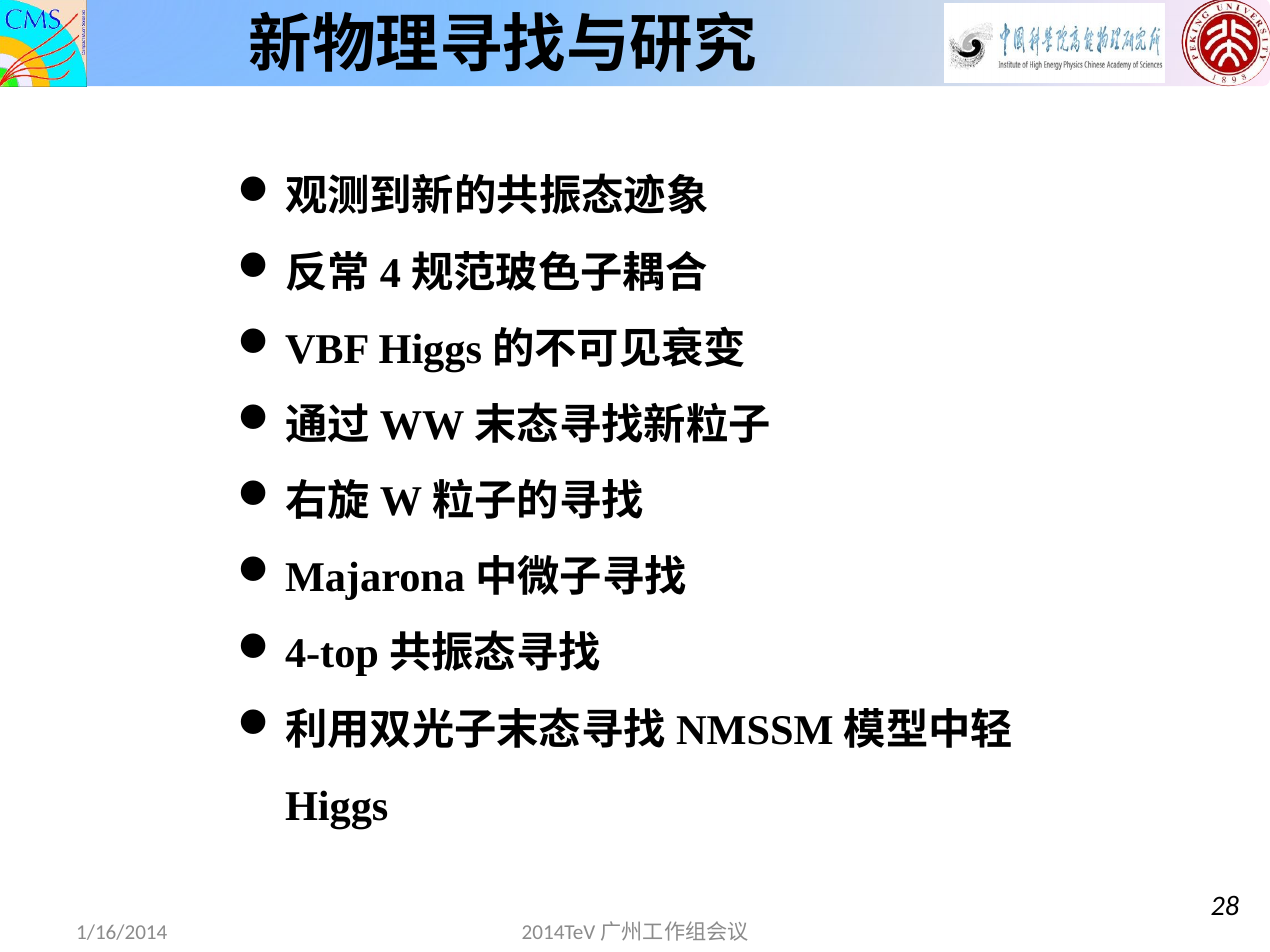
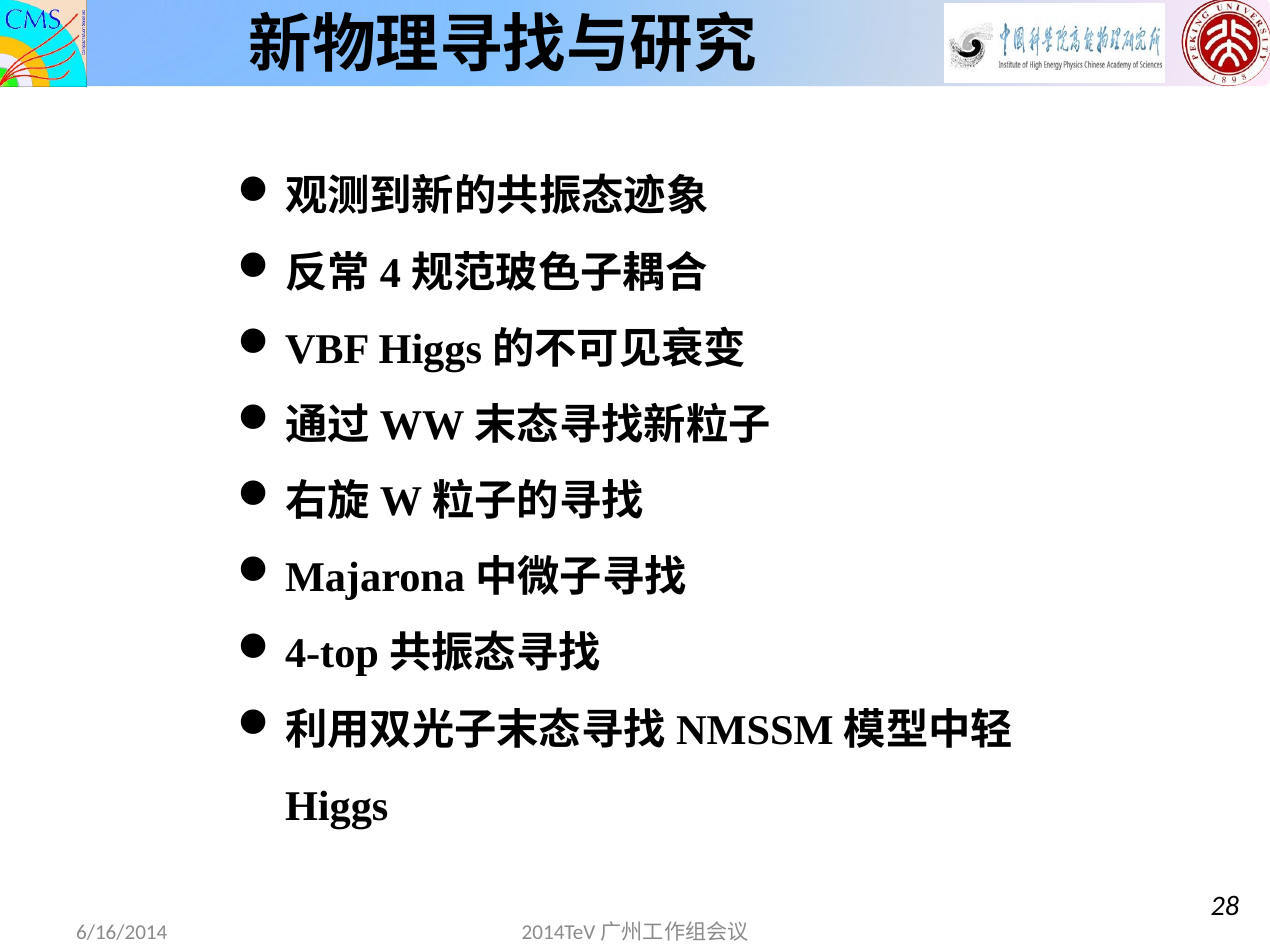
1/16/2014: 1/16/2014 -> 6/16/2014
